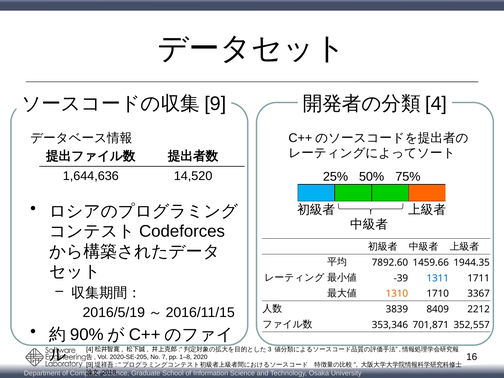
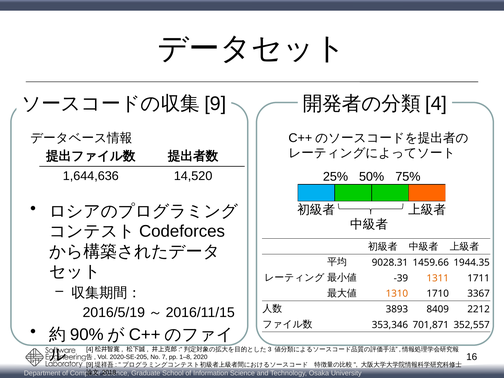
7892.60: 7892.60 -> 9028.31
1311 colour: blue -> orange
3839: 3839 -> 3893
